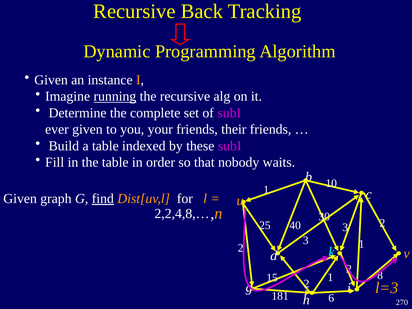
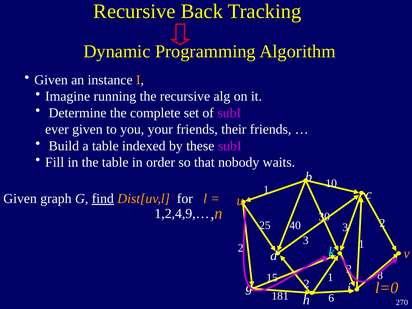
running underline: present -> none
2,2,4,8,…: 2,2,4,8,… -> 1,2,4,9,…
l=3: l=3 -> l=0
